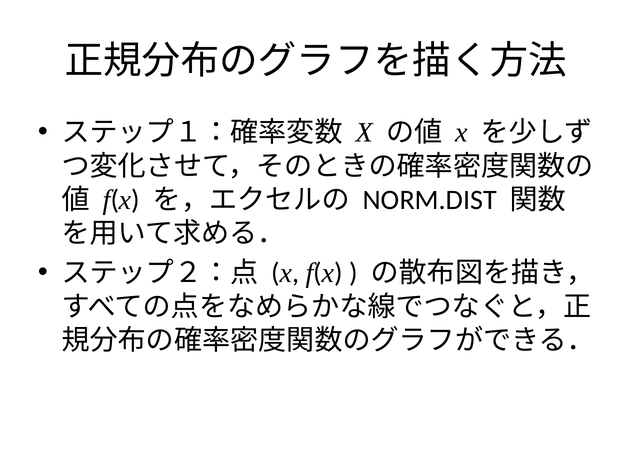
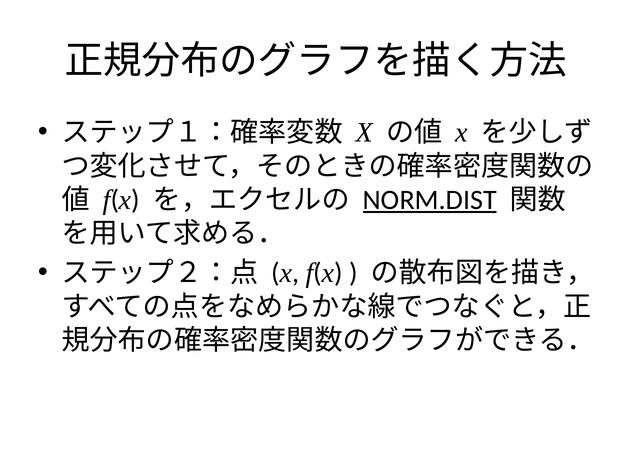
NORM.DIST underline: none -> present
